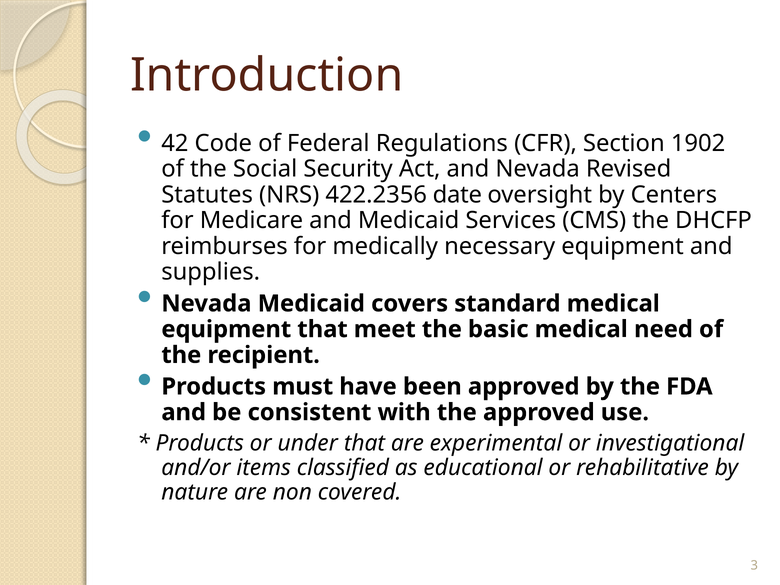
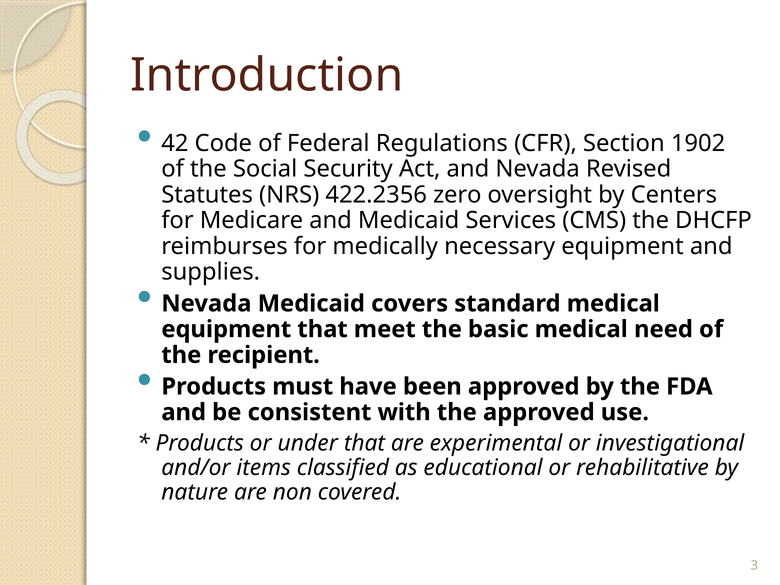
date: date -> zero
